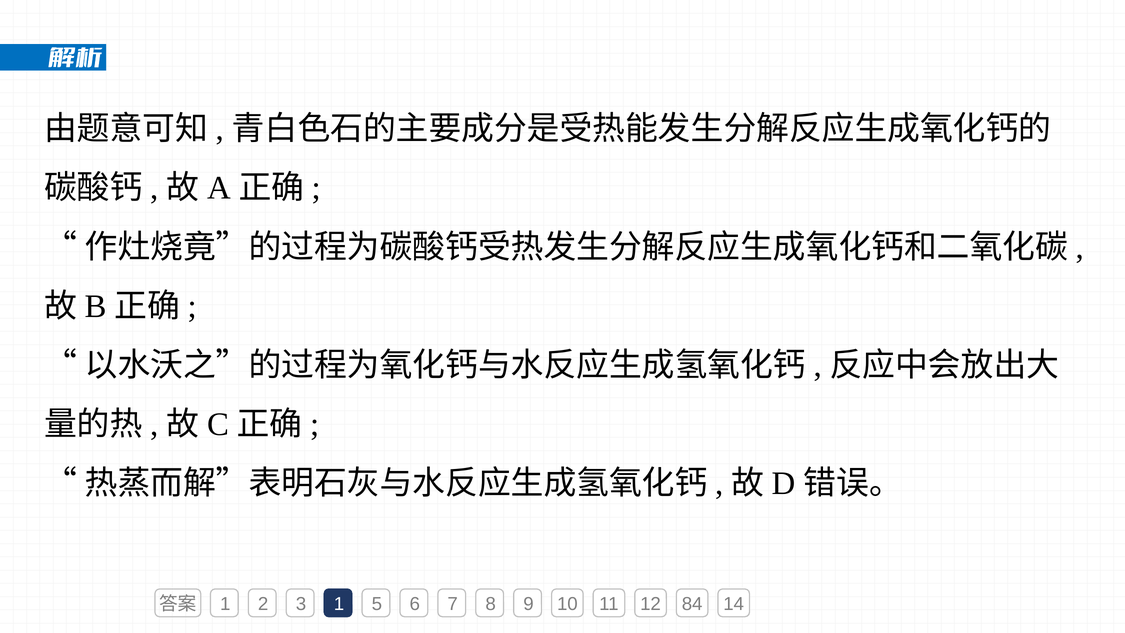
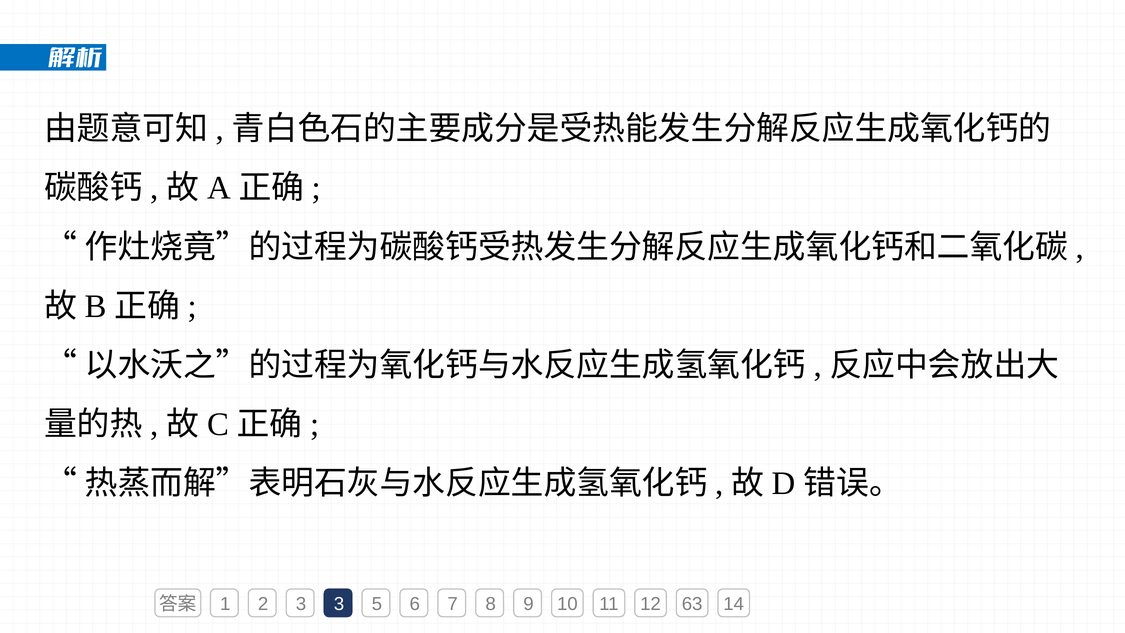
3 1: 1 -> 3
84: 84 -> 63
